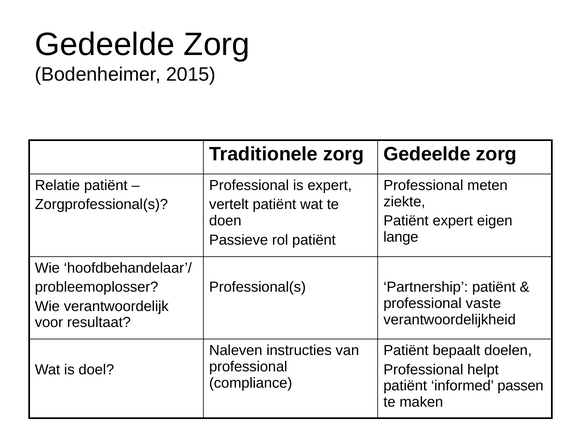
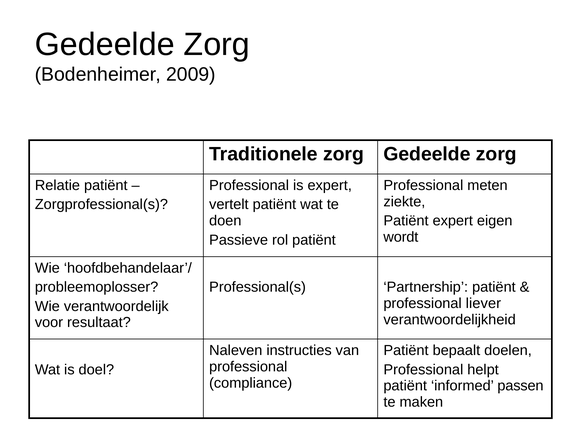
2015: 2015 -> 2009
lange: lange -> wordt
vaste: vaste -> liever
